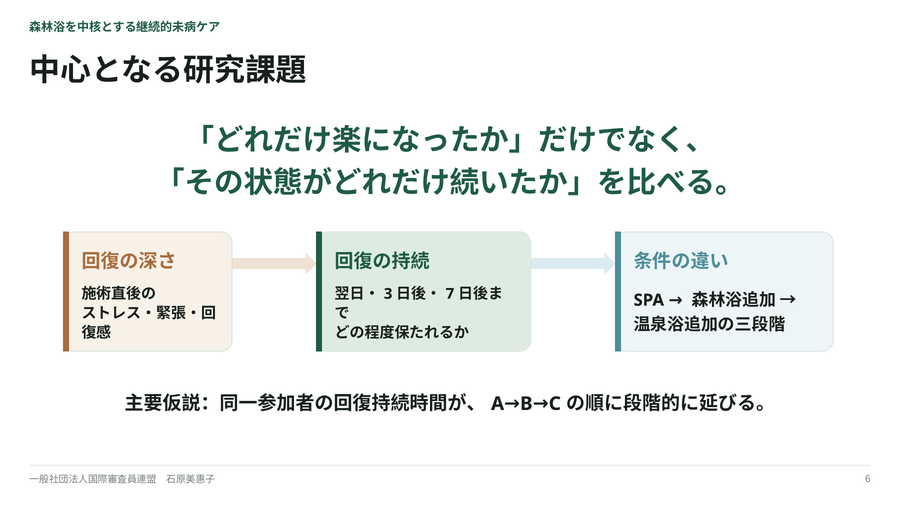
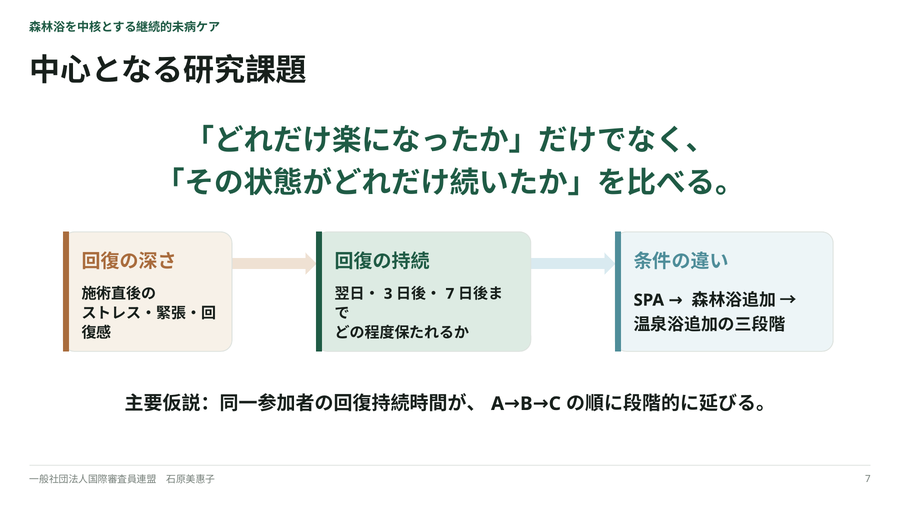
6 at (868, 479): 6 -> 7
